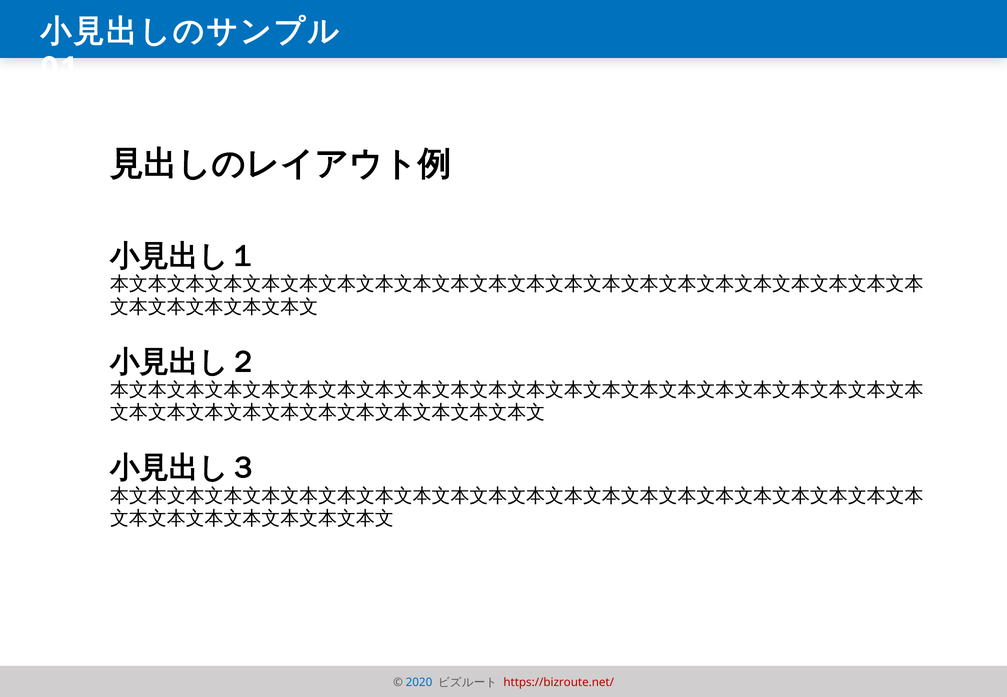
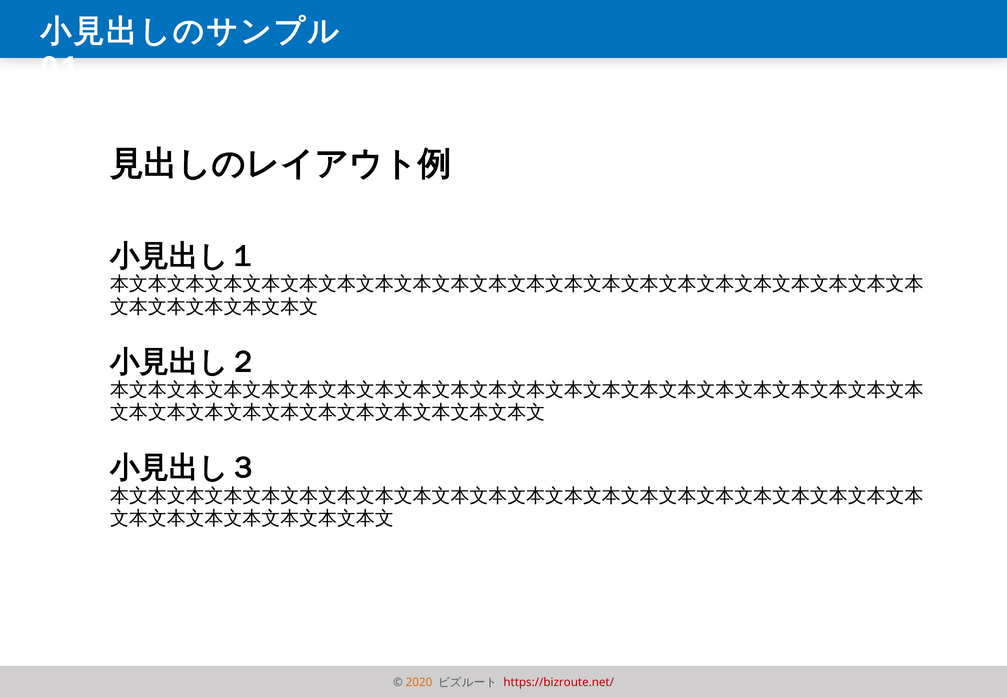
2020 colour: blue -> orange
